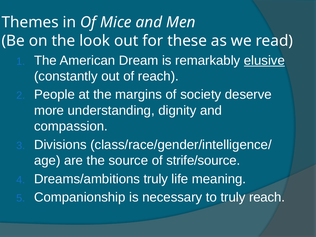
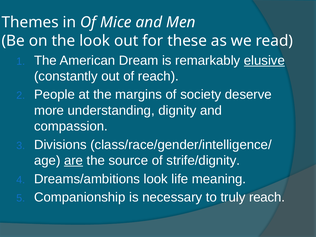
are underline: none -> present
strife/source: strife/source -> strife/dignity
Dreams/ambitions truly: truly -> look
